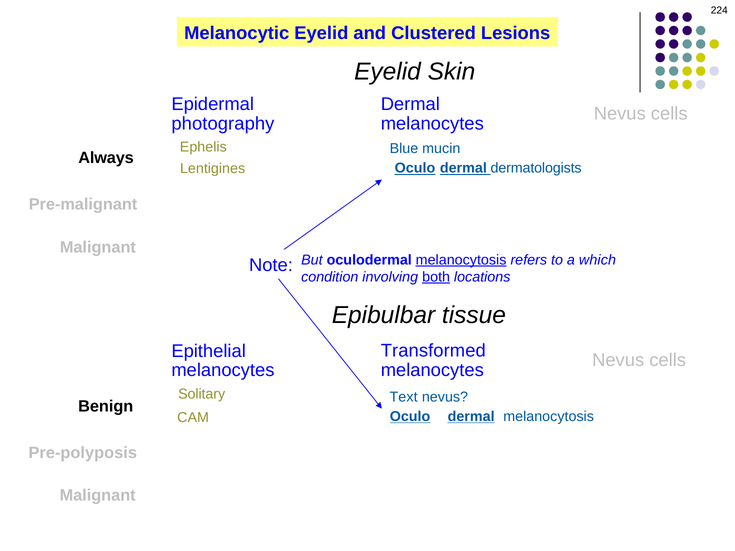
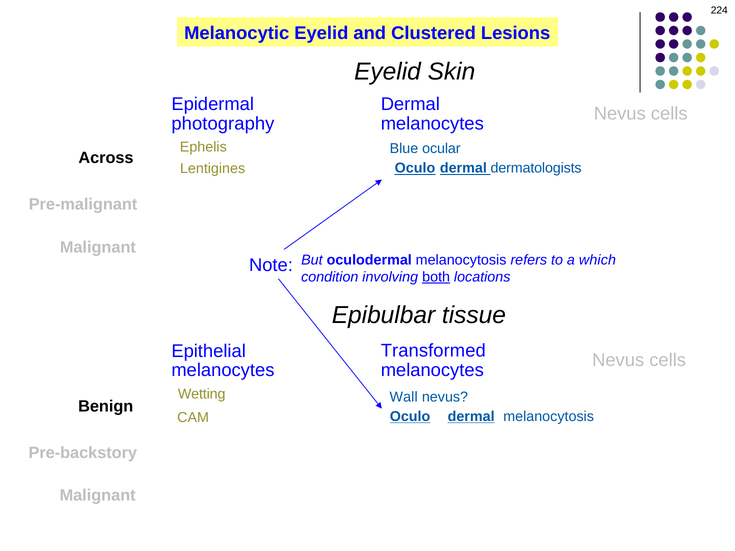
mucin: mucin -> ocular
Always: Always -> Across
melanocytosis at (461, 260) underline: present -> none
Solitary: Solitary -> Wetting
Text: Text -> Wall
Pre-polyposis: Pre-polyposis -> Pre-backstory
